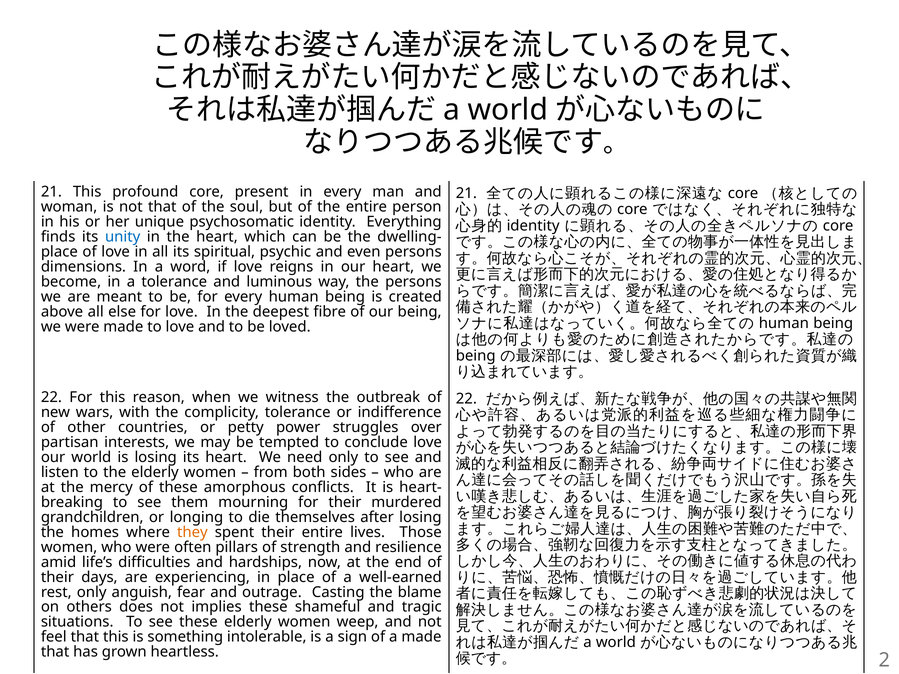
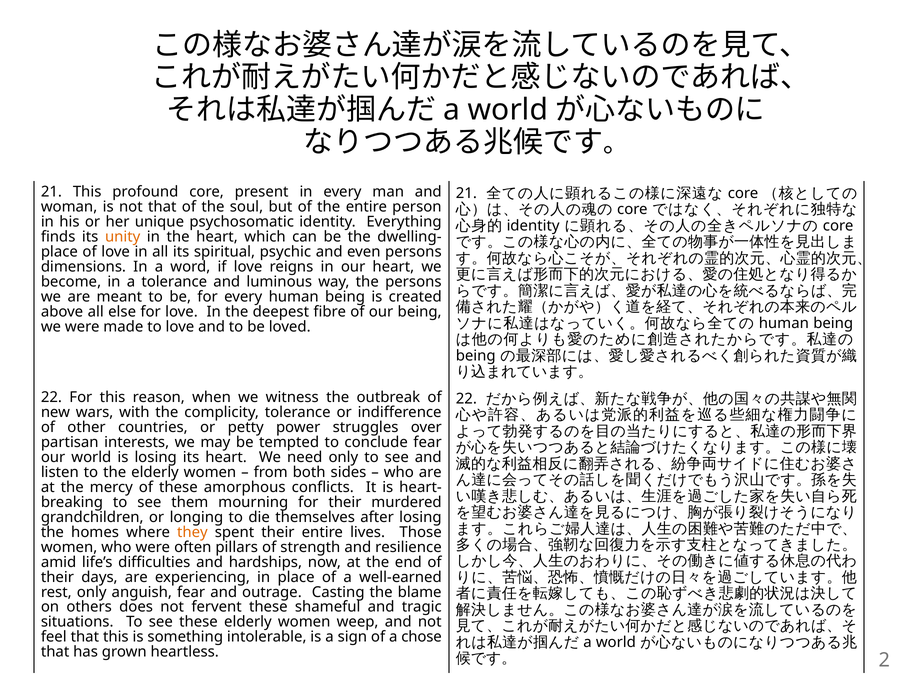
unity colour: blue -> orange
conclude love: love -> fear
implies: implies -> fervent
a made: made -> chose
